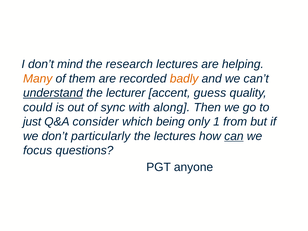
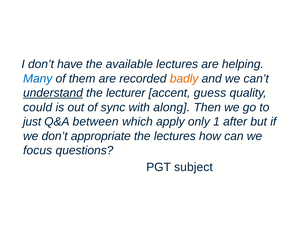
mind: mind -> have
research: research -> available
Many colour: orange -> blue
consider: consider -> between
being: being -> apply
from: from -> after
particularly: particularly -> appropriate
can underline: present -> none
anyone: anyone -> subject
